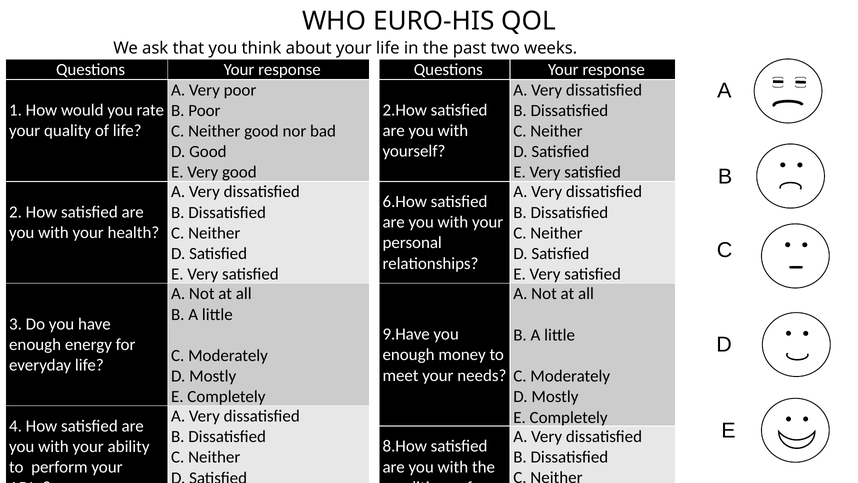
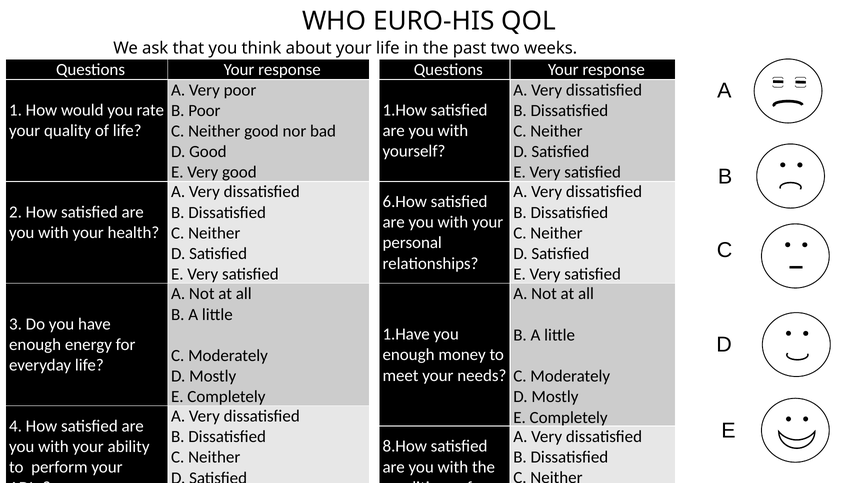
2.How: 2.How -> 1.How
9.Have: 9.Have -> 1.Have
